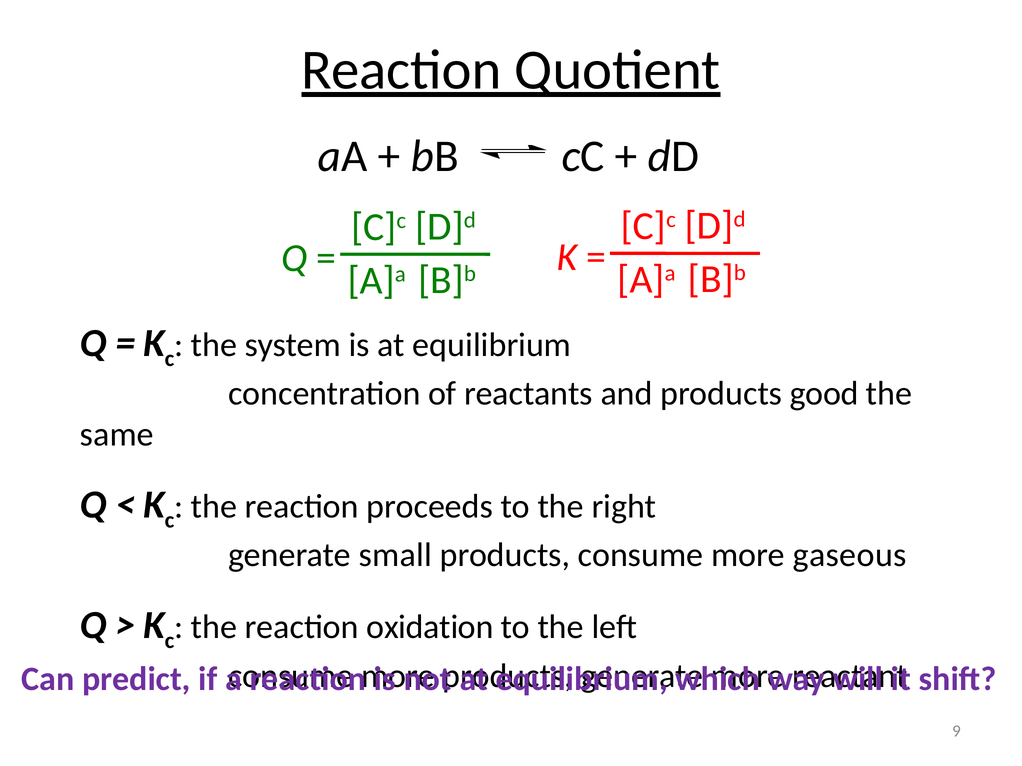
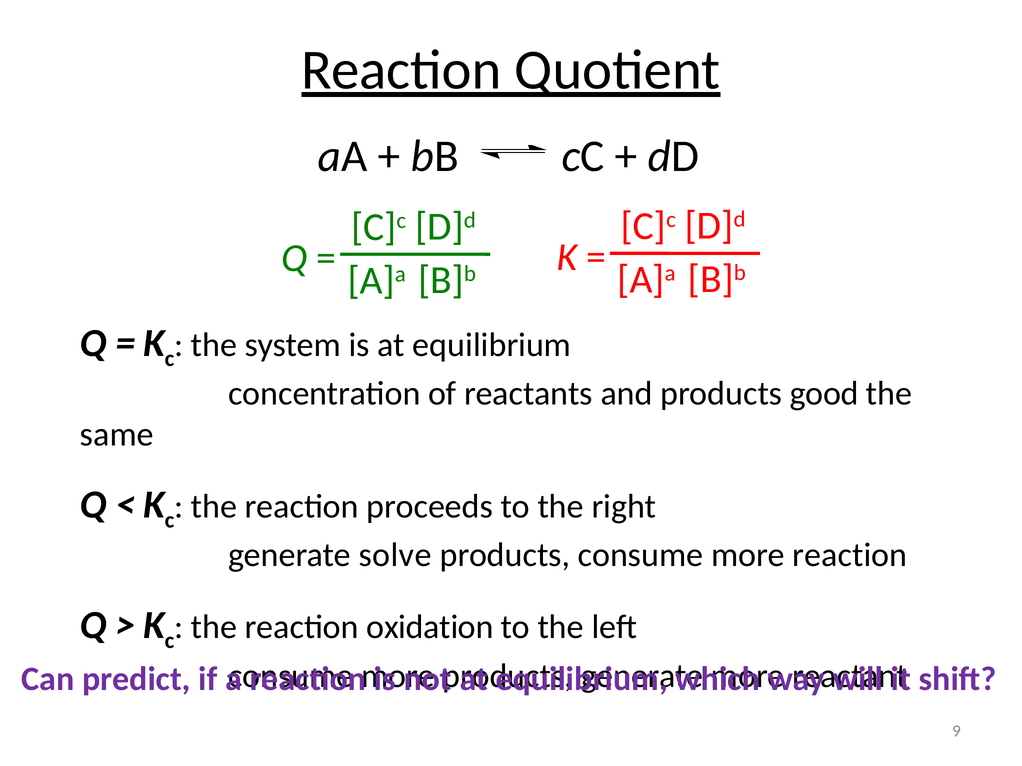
small: small -> solve
more gaseous: gaseous -> reaction
